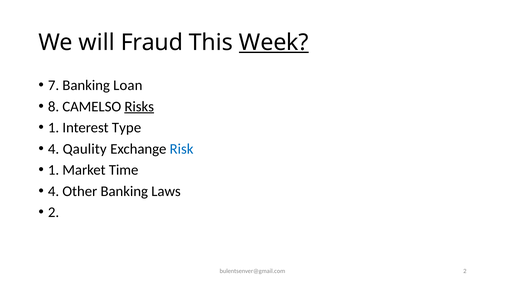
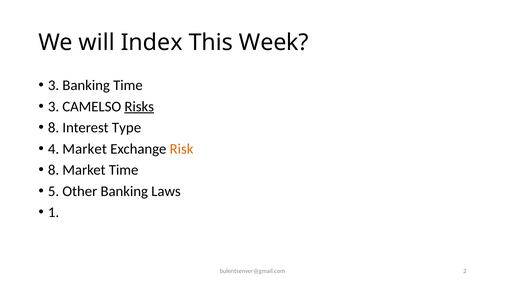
Fraud: Fraud -> Index
Week underline: present -> none
7 at (54, 85): 7 -> 3
Banking Loan: Loan -> Time
8 at (54, 107): 8 -> 3
1 at (54, 128): 1 -> 8
4 Qaulity: Qaulity -> Market
Risk colour: blue -> orange
1 at (54, 170): 1 -> 8
4 at (54, 191): 4 -> 5
2 at (54, 212): 2 -> 1
